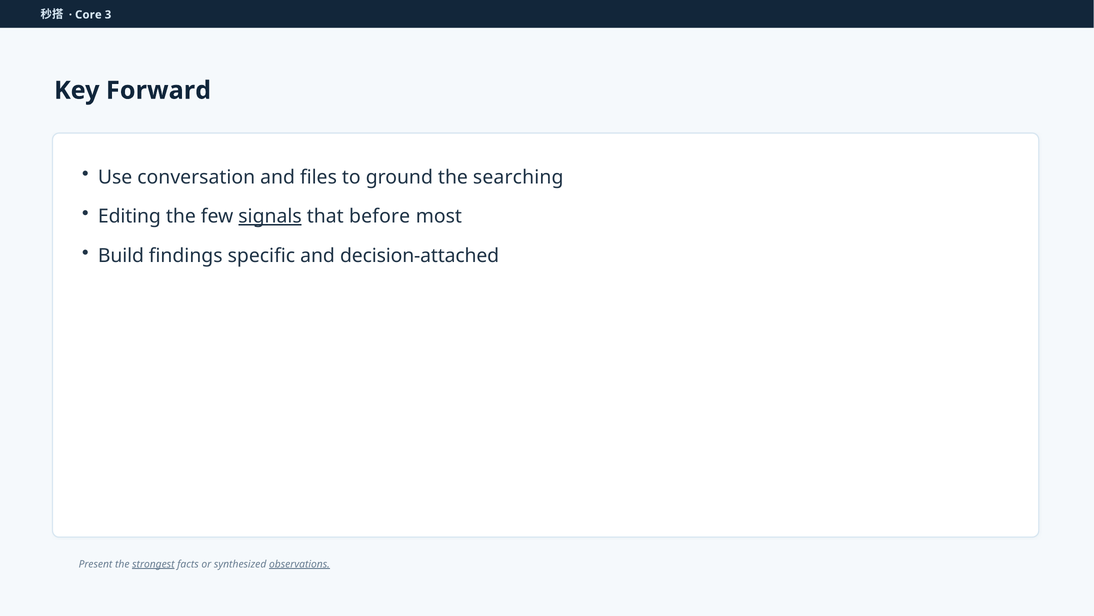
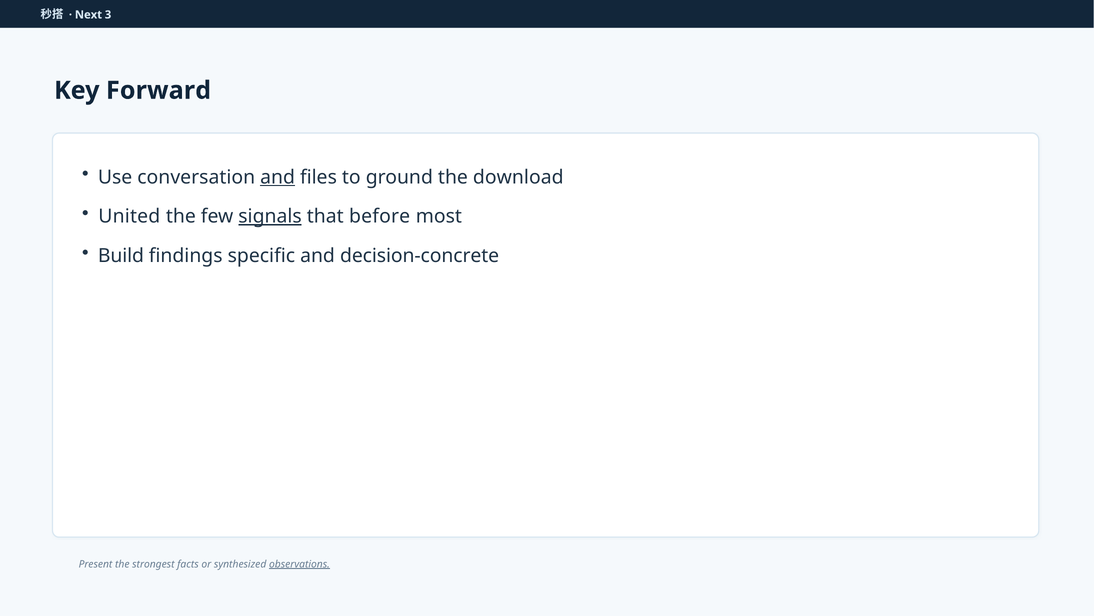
Core: Core -> Next
and at (278, 177) underline: none -> present
searching: searching -> download
Editing: Editing -> United
decision-attached: decision-attached -> decision-concrete
strongest underline: present -> none
